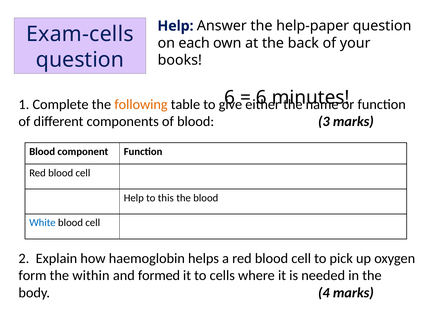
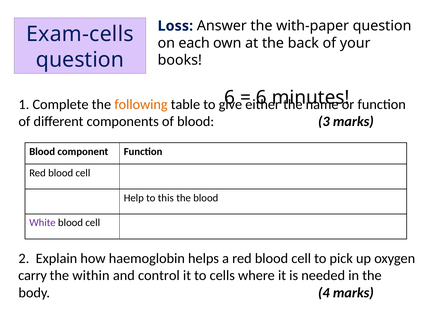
Help at (175, 26): Help -> Loss
help-paper: help-paper -> with-paper
White colour: blue -> purple
form: form -> carry
formed: formed -> control
